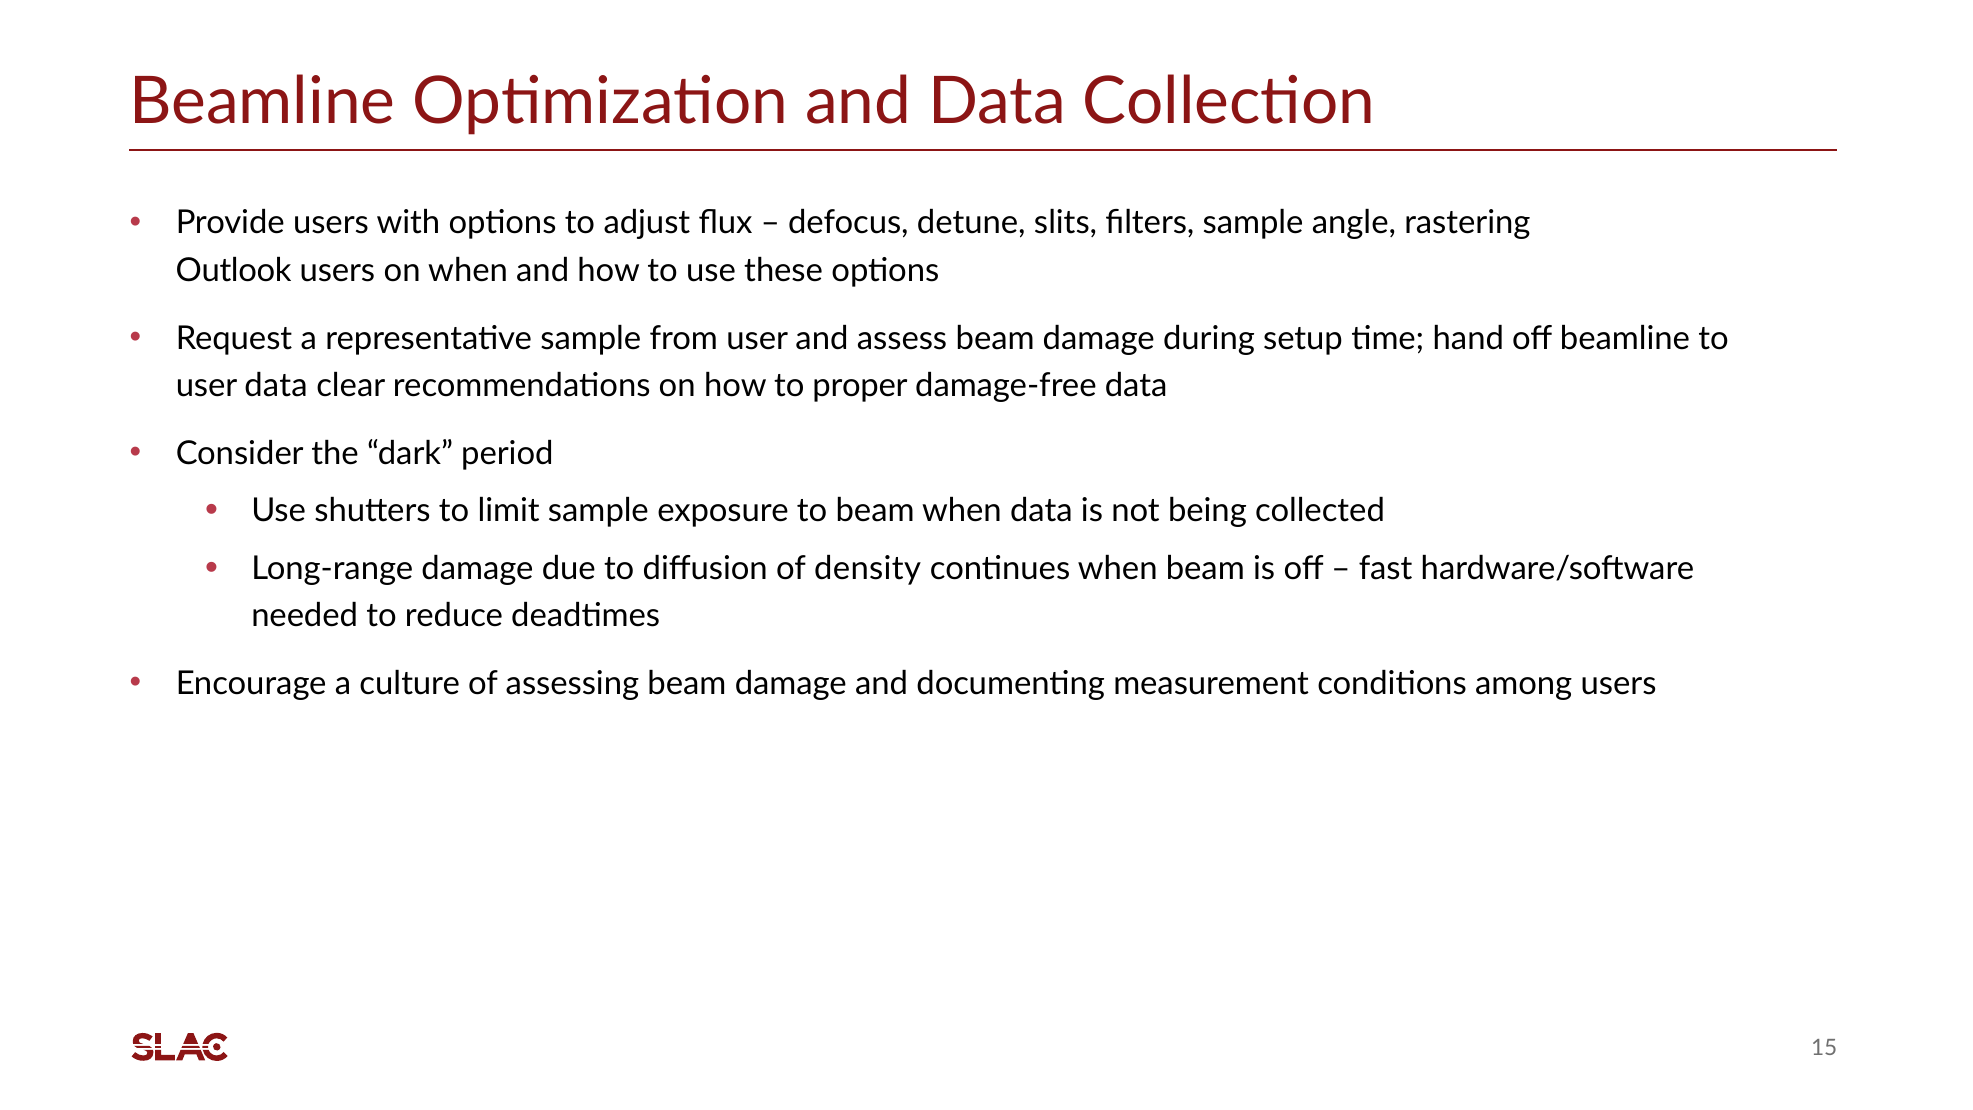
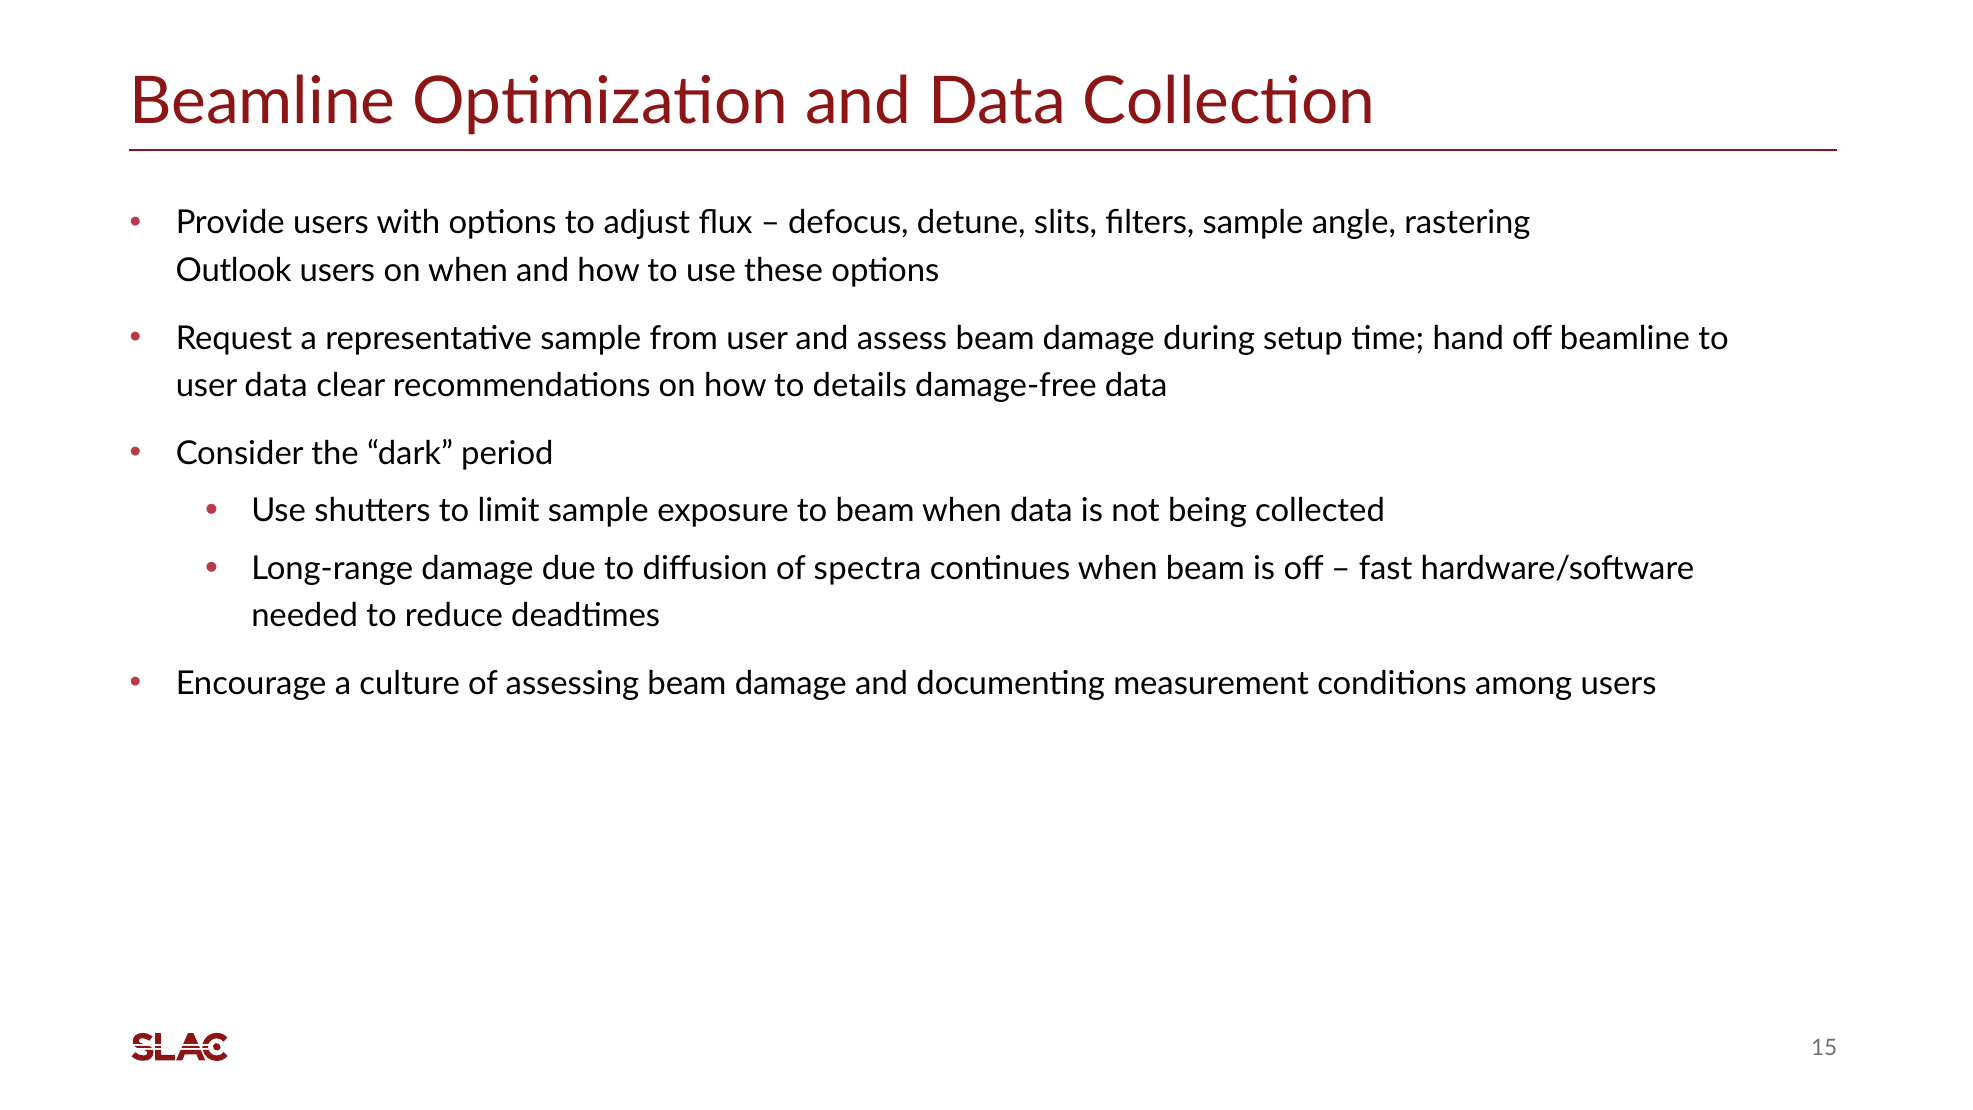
proper: proper -> details
density: density -> spectra
